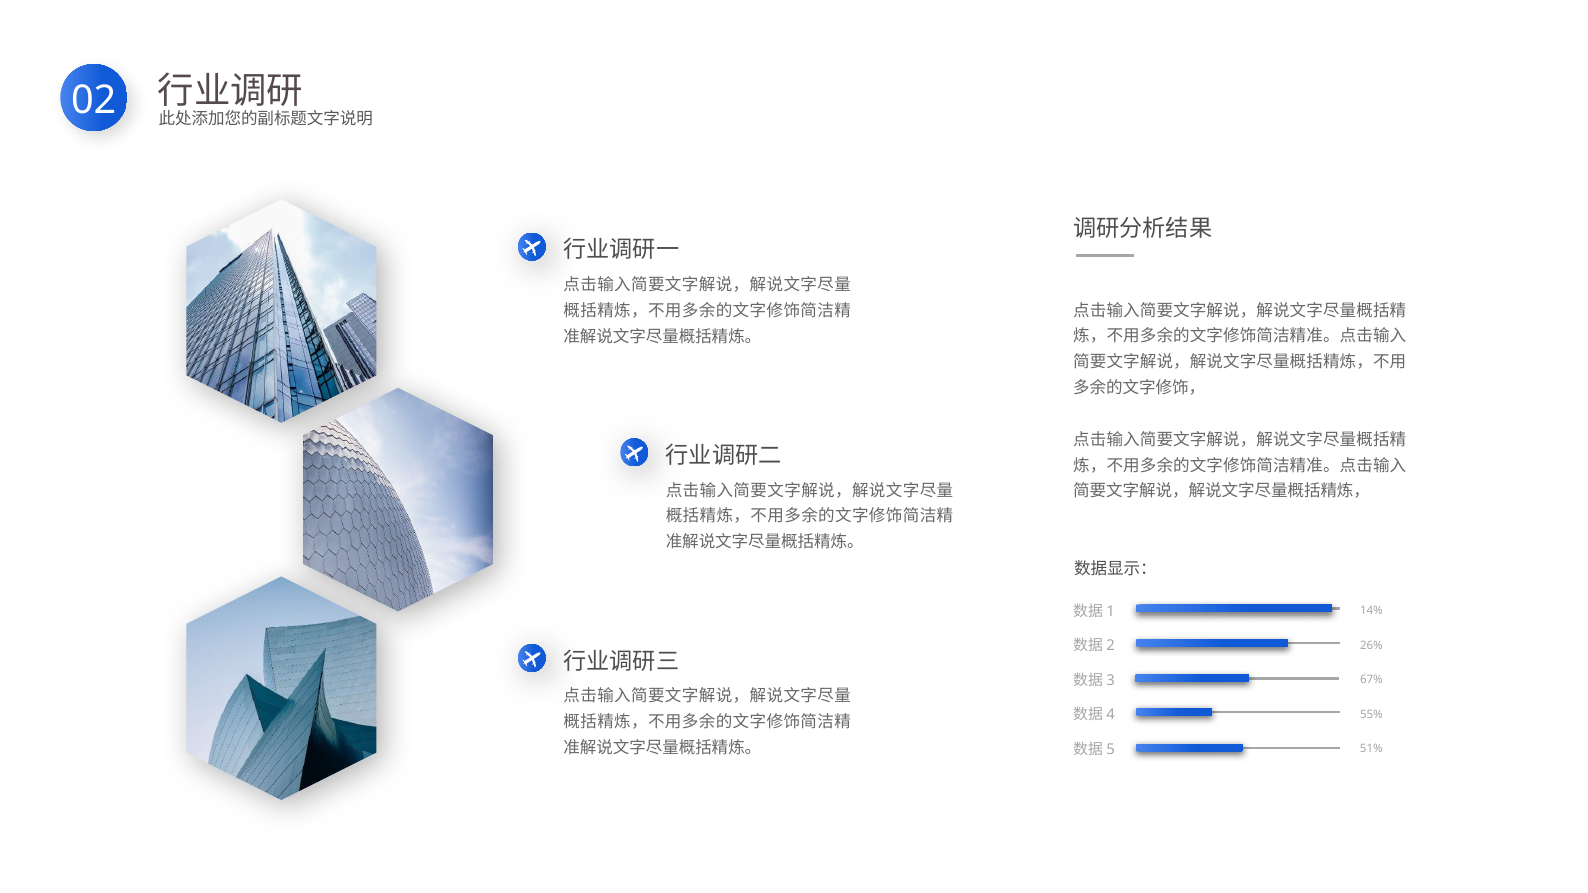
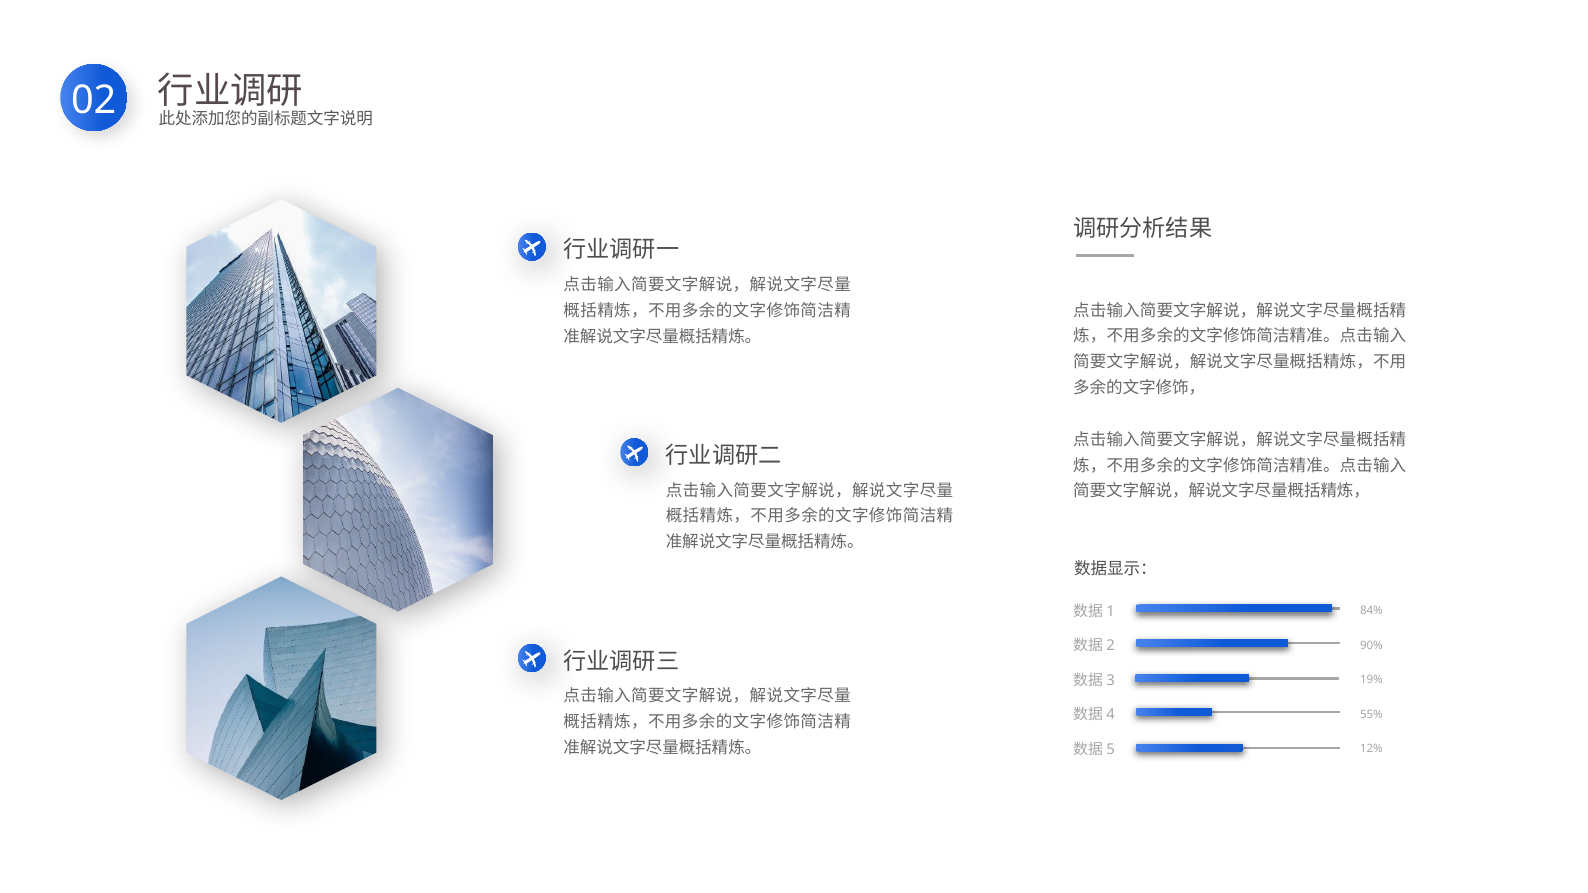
14%: 14% -> 84%
26%: 26% -> 90%
67%: 67% -> 19%
51%: 51% -> 12%
